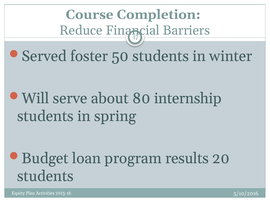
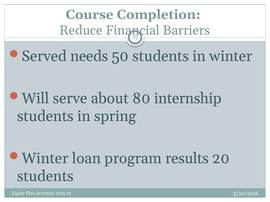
foster: foster -> needs
Budget at (45, 159): Budget -> Winter
